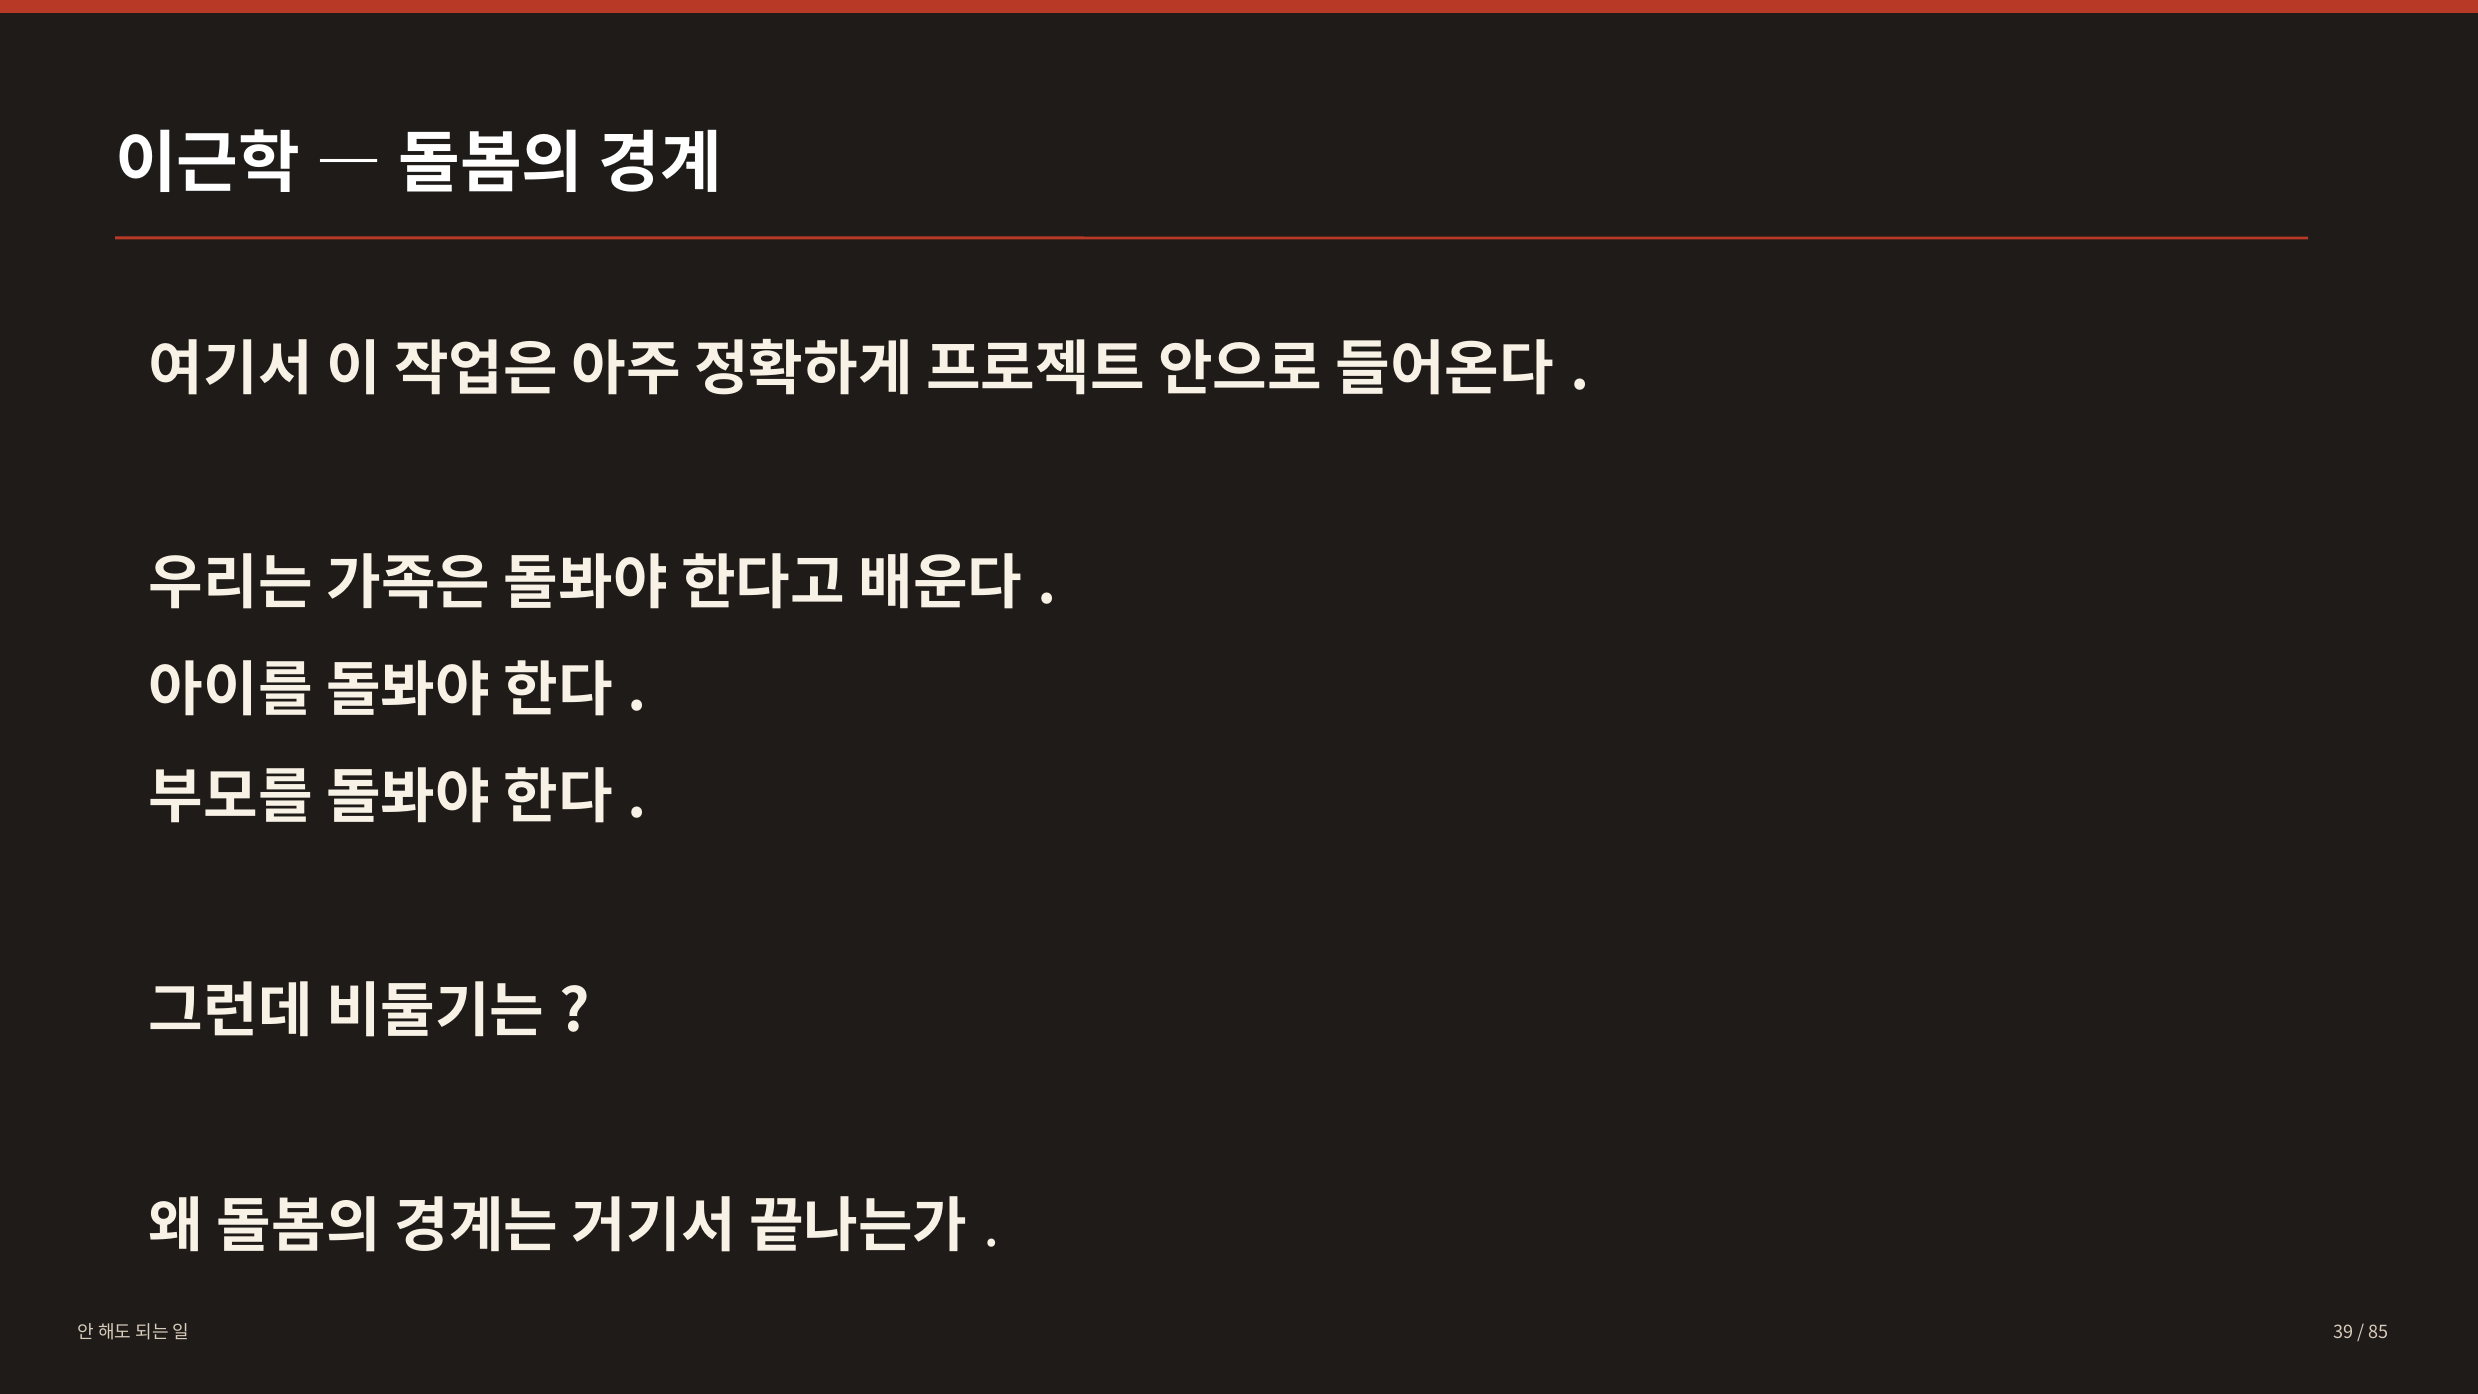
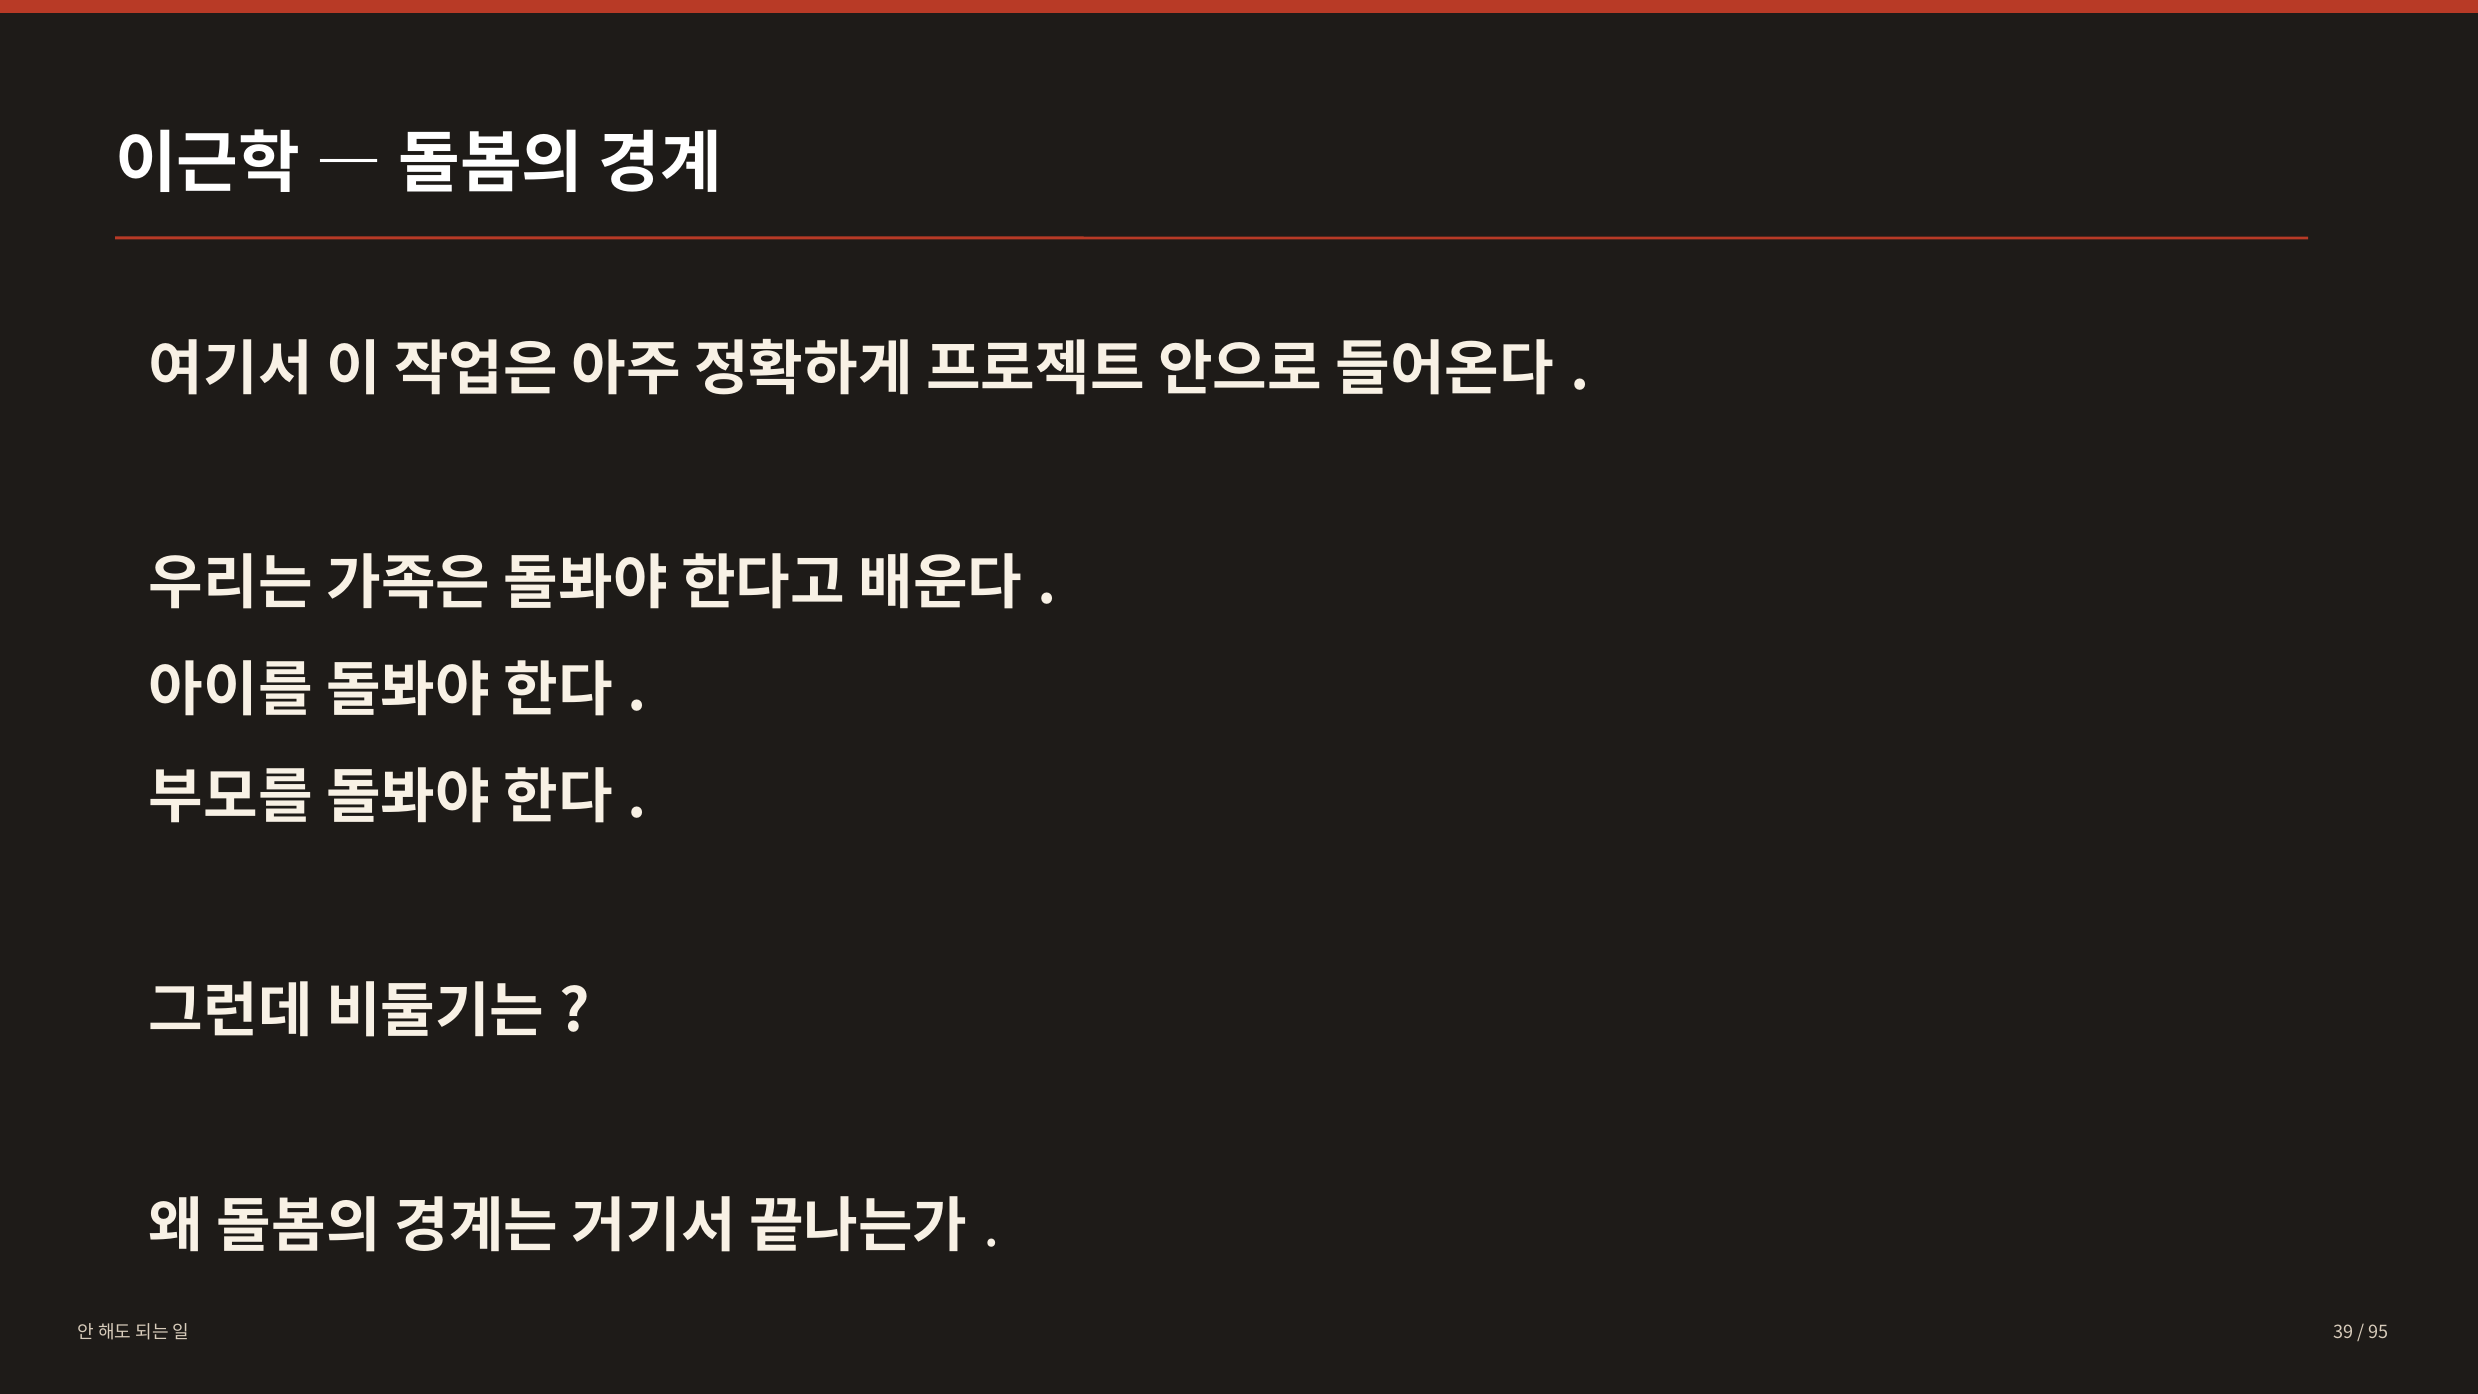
85: 85 -> 95
